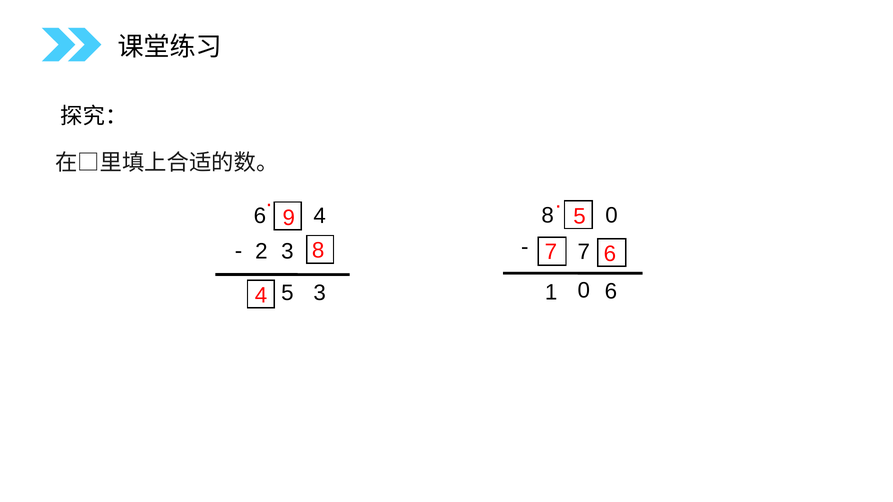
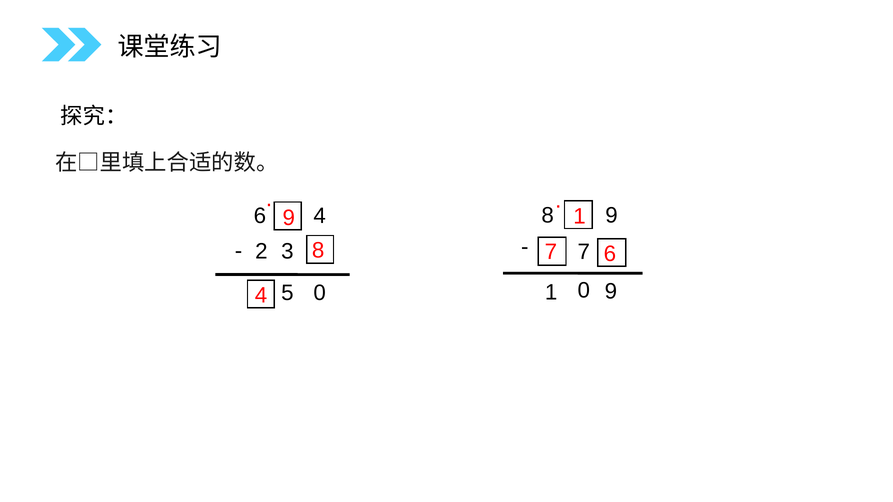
5 at (580, 217): 5 -> 1
8 0: 0 -> 9
0 6: 6 -> 9
5 3: 3 -> 0
